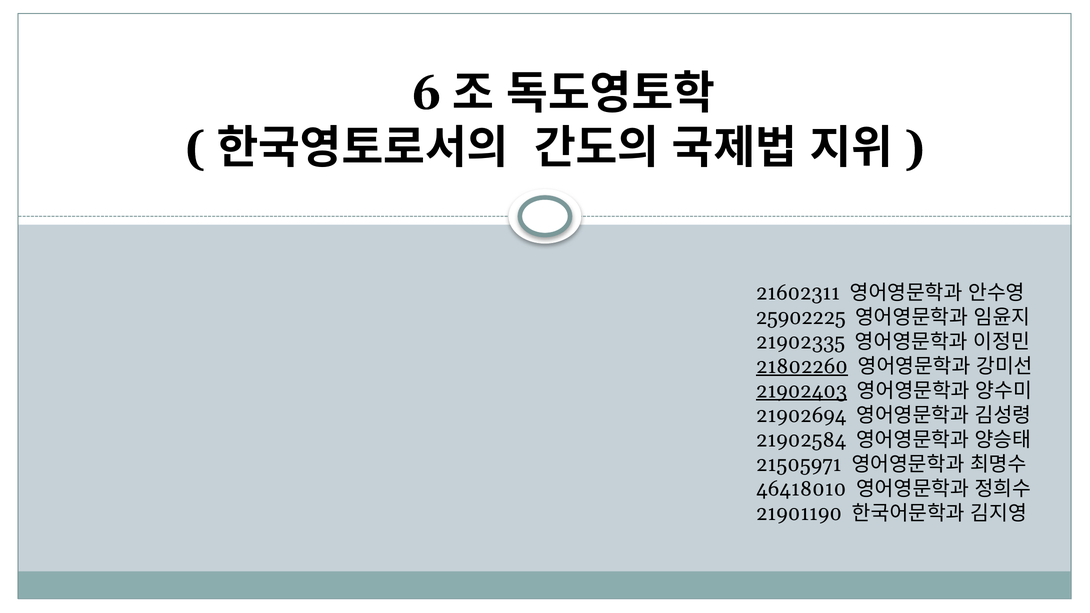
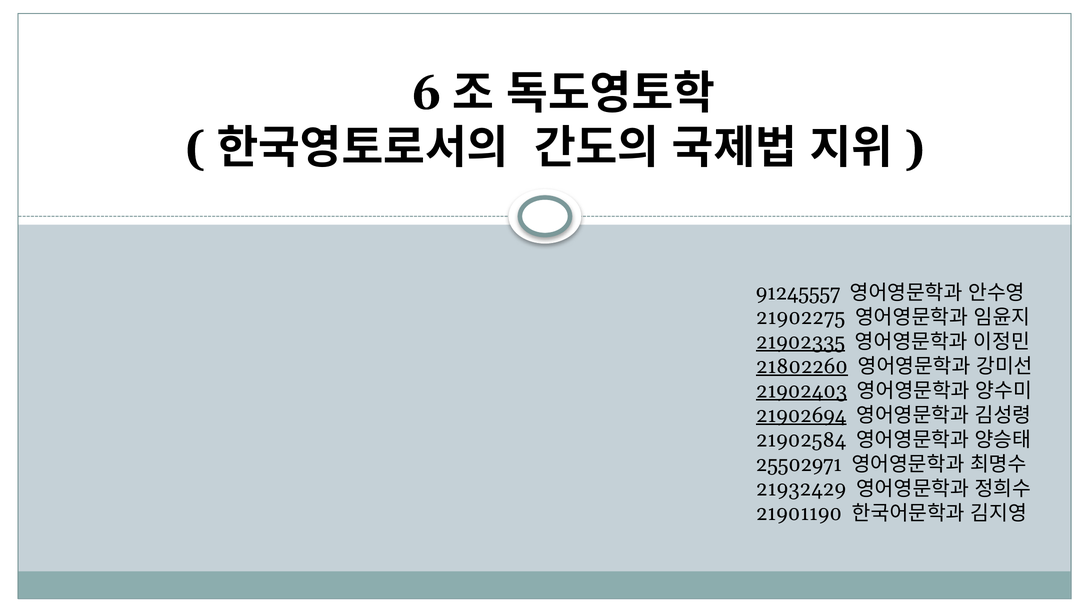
21602311: 21602311 -> 91245557
25902225: 25902225 -> 21902275
21902335 underline: none -> present
21902694 underline: none -> present
21505971: 21505971 -> 25502971
46418010: 46418010 -> 21932429
